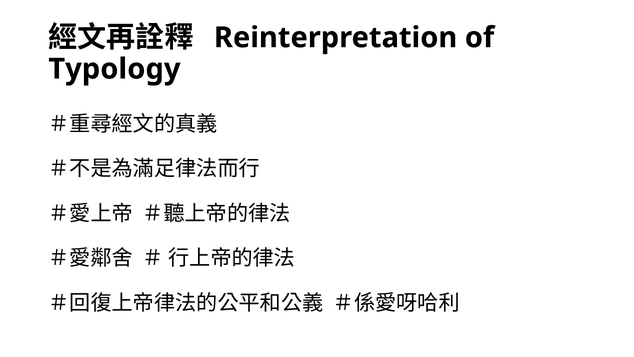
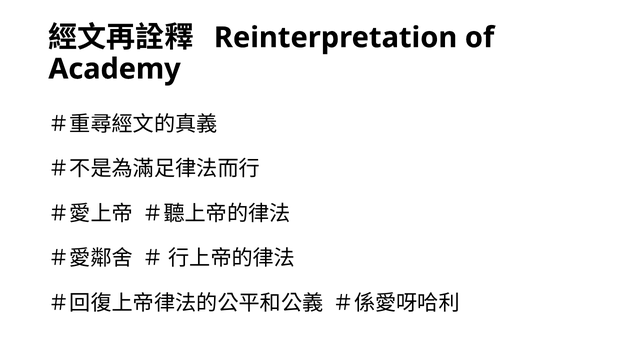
Typology: Typology -> Academy
